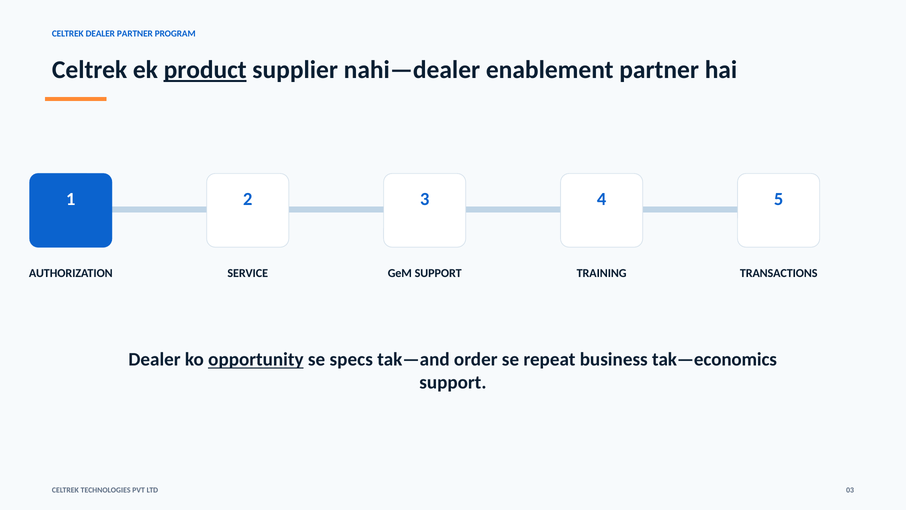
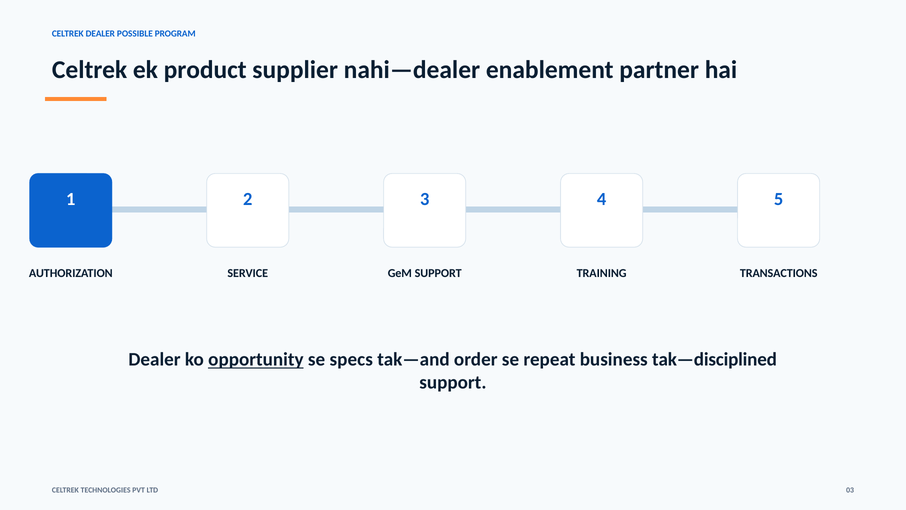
DEALER PARTNER: PARTNER -> POSSIBLE
product underline: present -> none
tak—economics: tak—economics -> tak—disciplined
